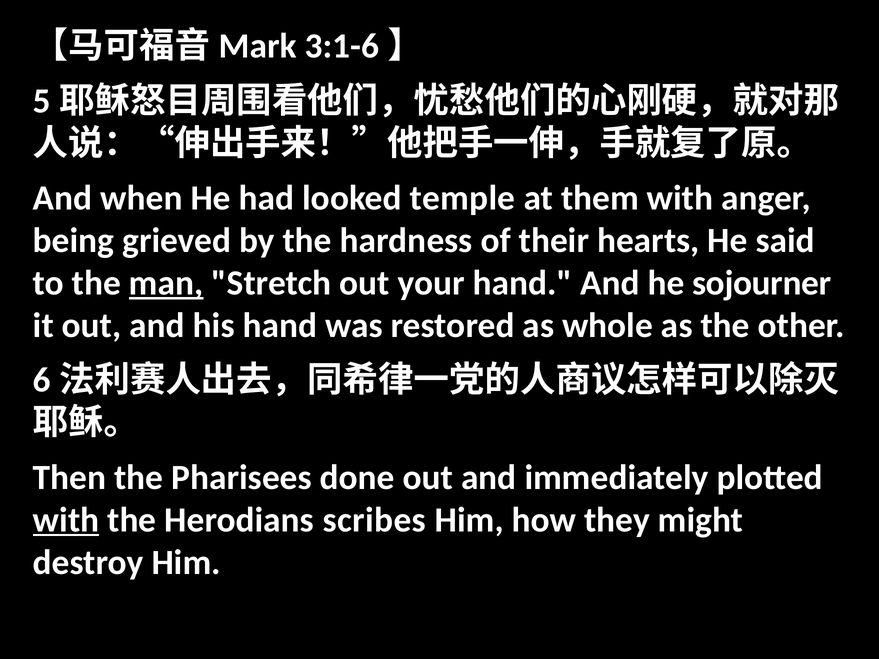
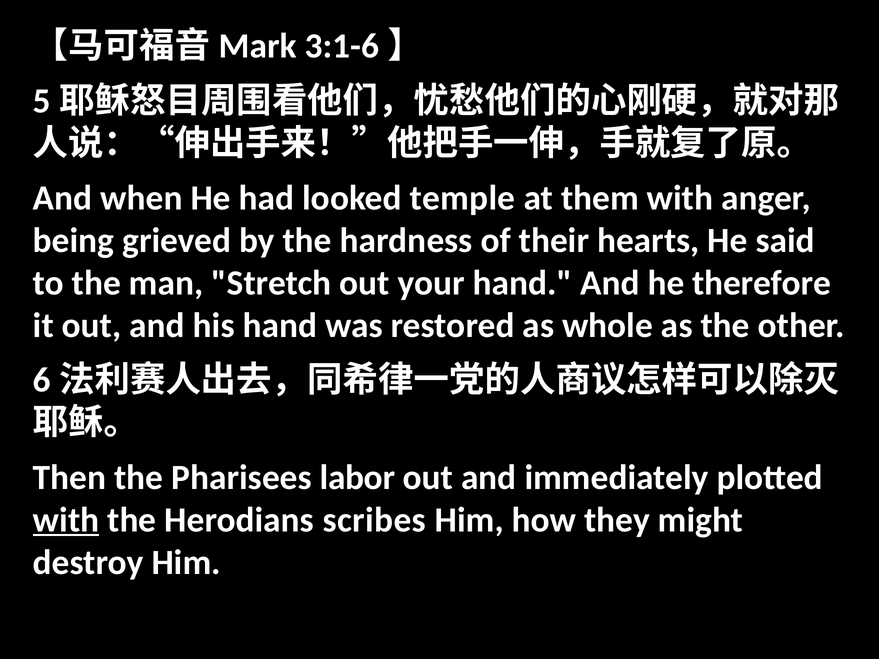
man underline: present -> none
sojourner: sojourner -> therefore
done: done -> labor
